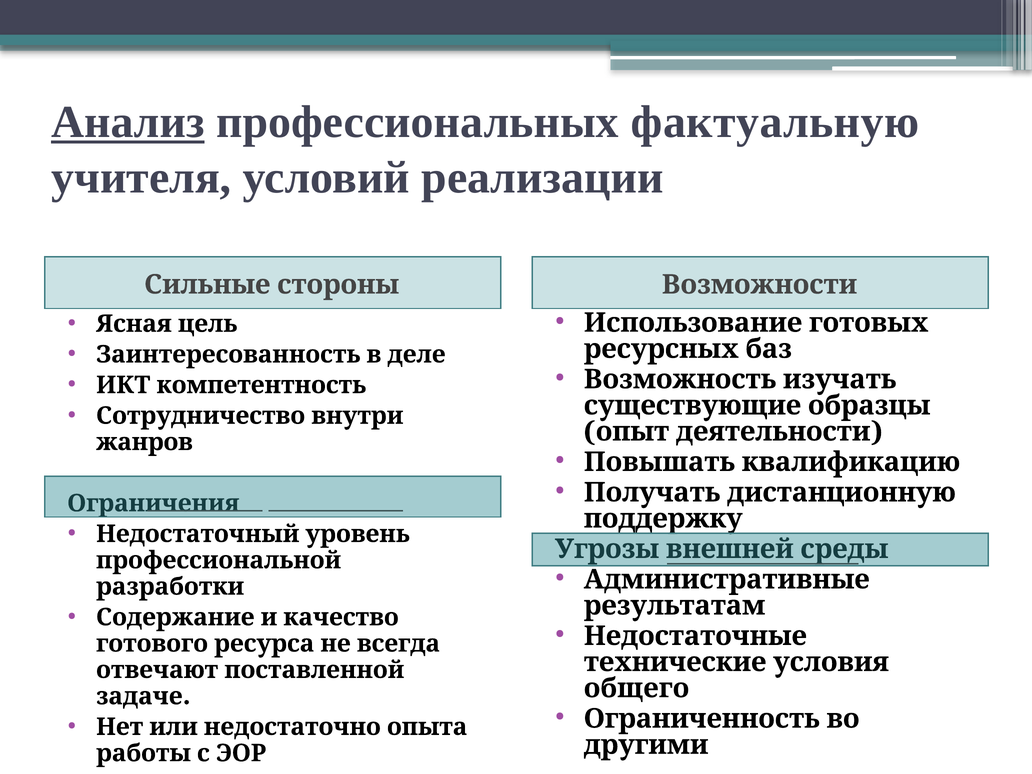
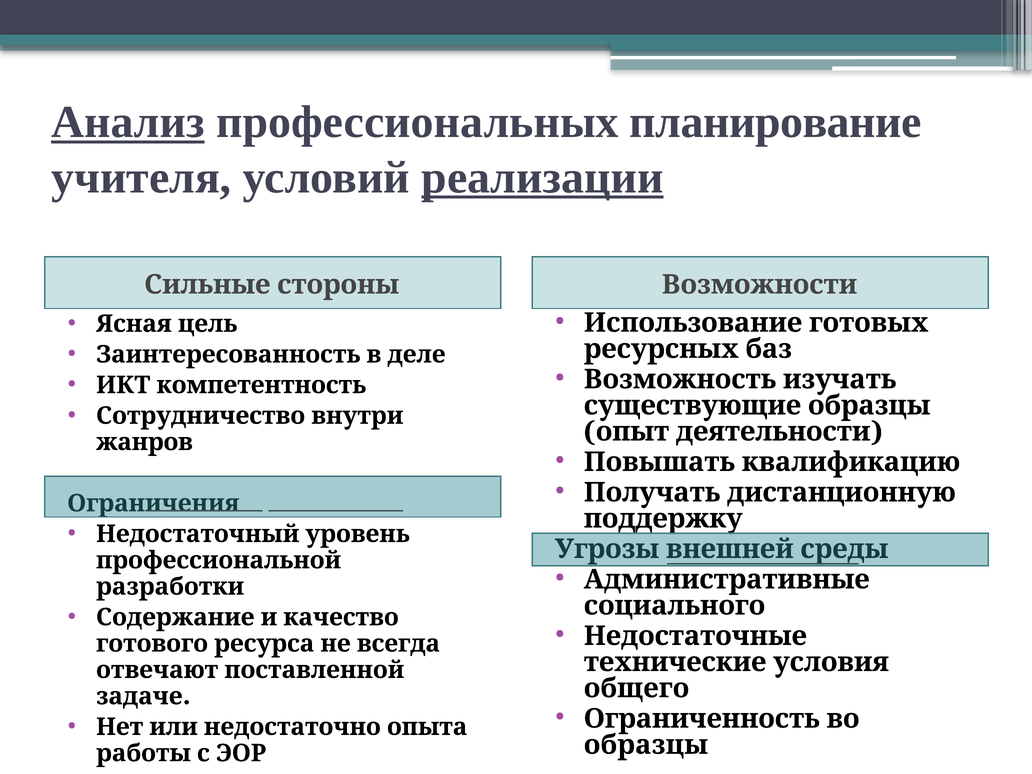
фактуальную: фактуальную -> планирование
реализации underline: none -> present
результатам: результатам -> социального
другими at (646, 745): другими -> образцы
